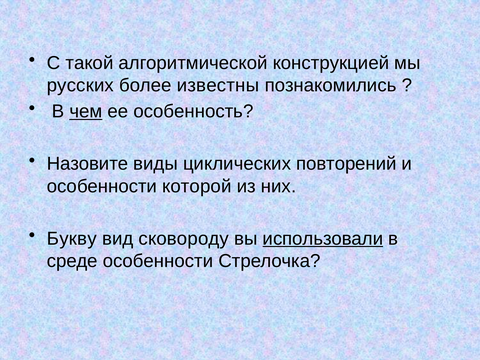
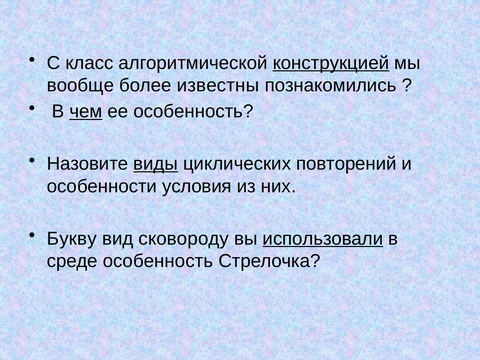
такой: такой -> класс
конструкцией underline: none -> present
русских: русских -> вообще
виды underline: none -> present
которой: которой -> условия
среде особенности: особенности -> особенность
